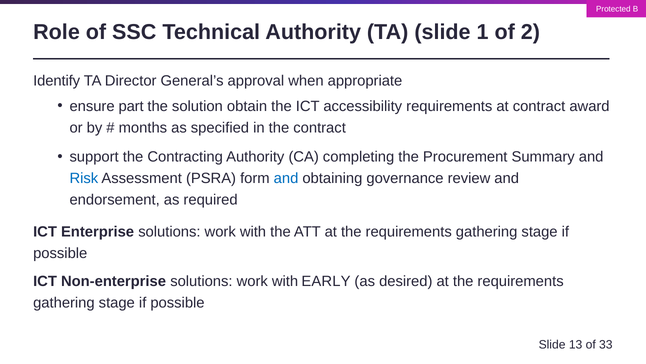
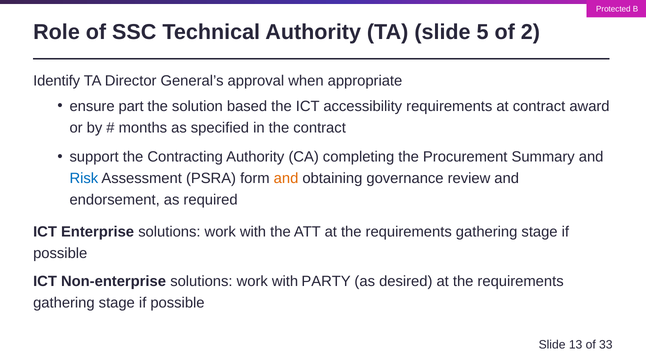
1: 1 -> 5
obtain: obtain -> based
and at (286, 178) colour: blue -> orange
EARLY: EARLY -> PARTY
